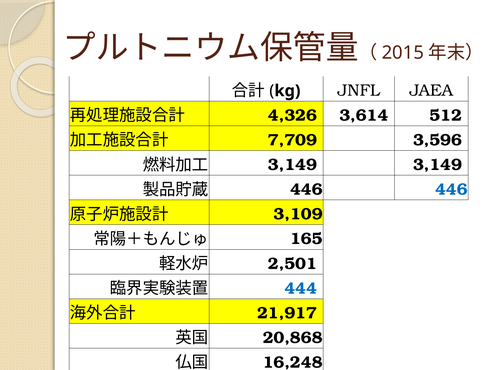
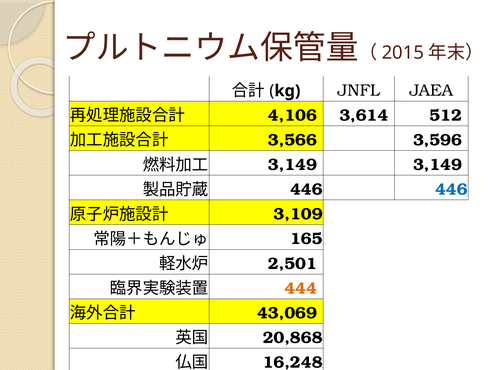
4,326: 4,326 -> 4,106
7,709: 7,709 -> 3,566
444 colour: blue -> orange
21,917: 21,917 -> 43,069
